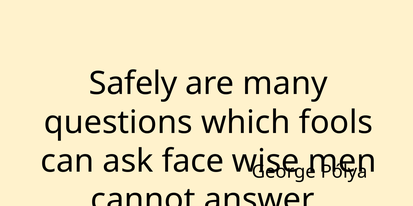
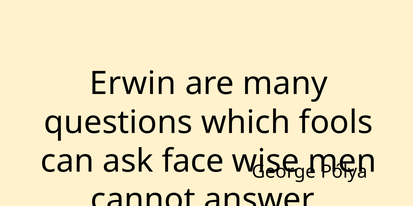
Safely: Safely -> Erwin
